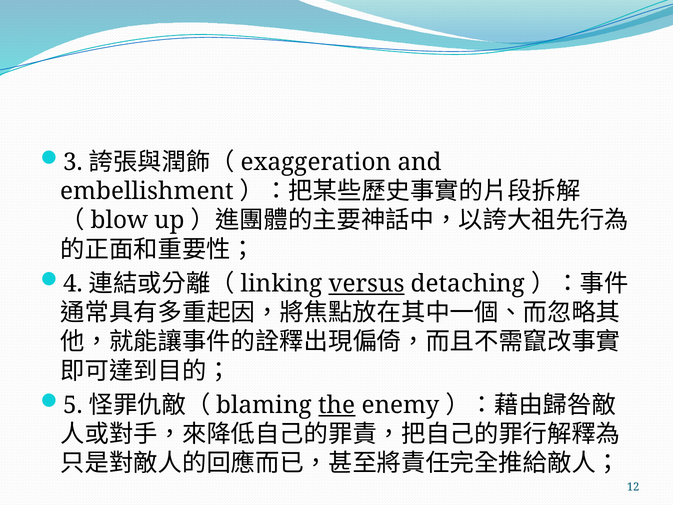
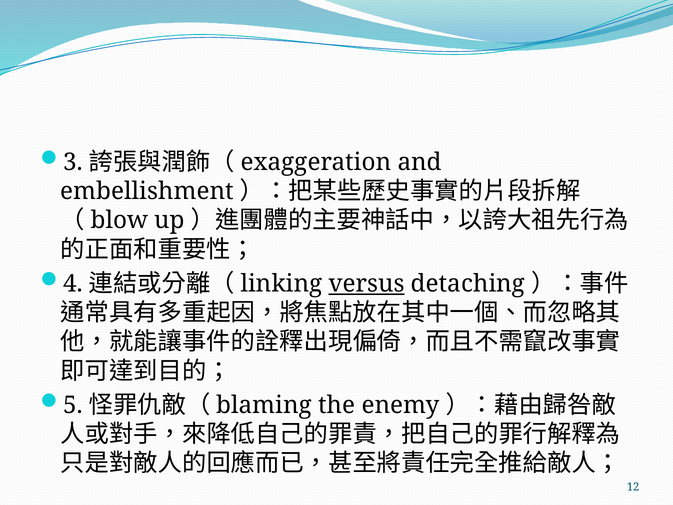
the underline: present -> none
